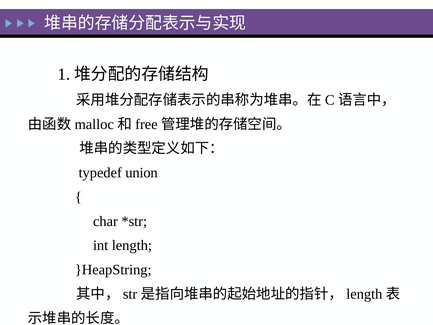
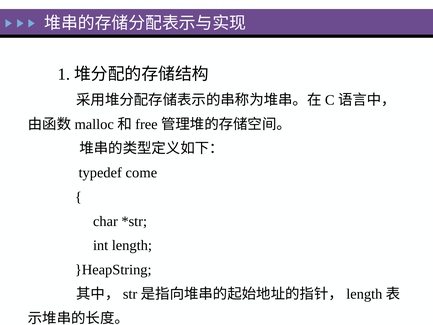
union: union -> come
